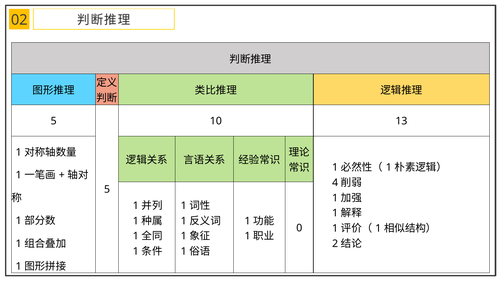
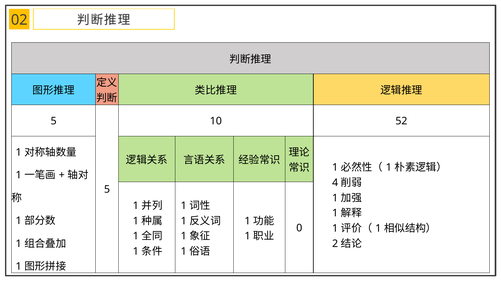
13: 13 -> 52
